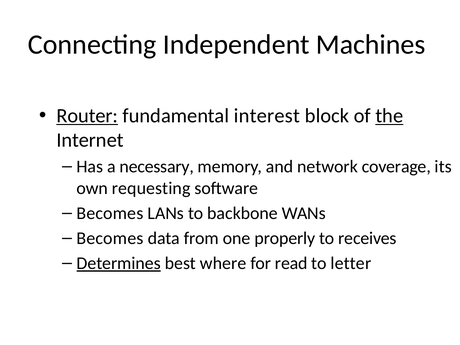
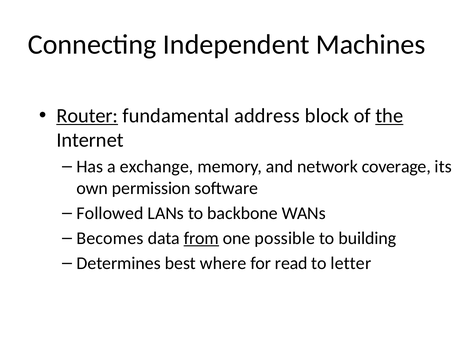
interest: interest -> address
necessary: necessary -> exchange
requesting: requesting -> permission
Becomes at (110, 213): Becomes -> Followed
from underline: none -> present
properly: properly -> possible
receives: receives -> building
Determines underline: present -> none
